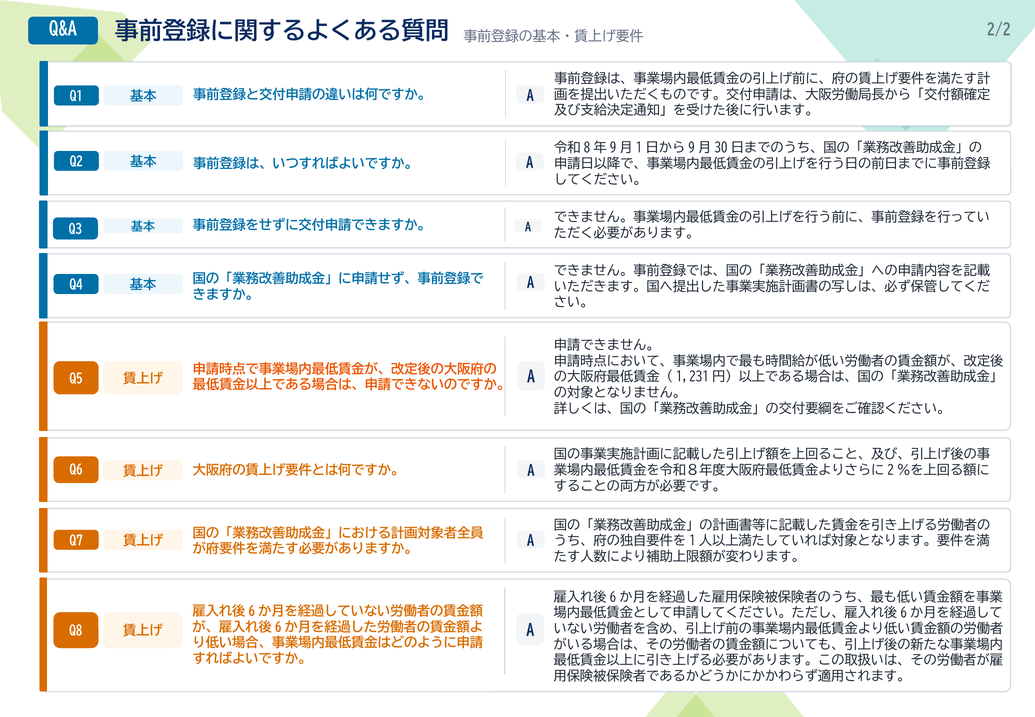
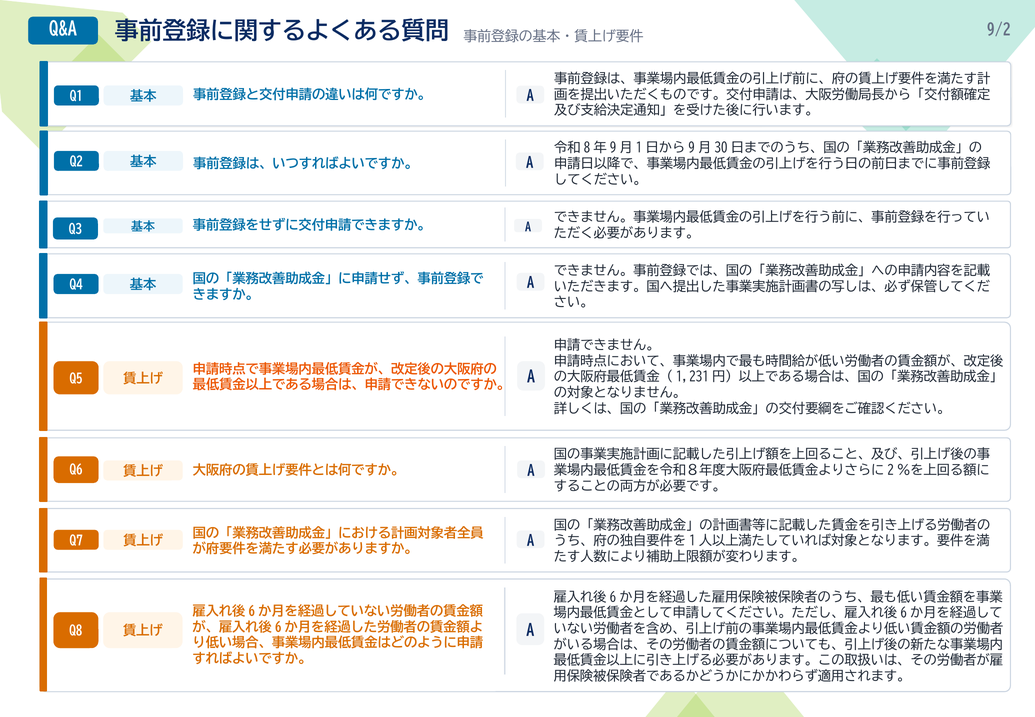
2/2: 2/2 -> 9/2
